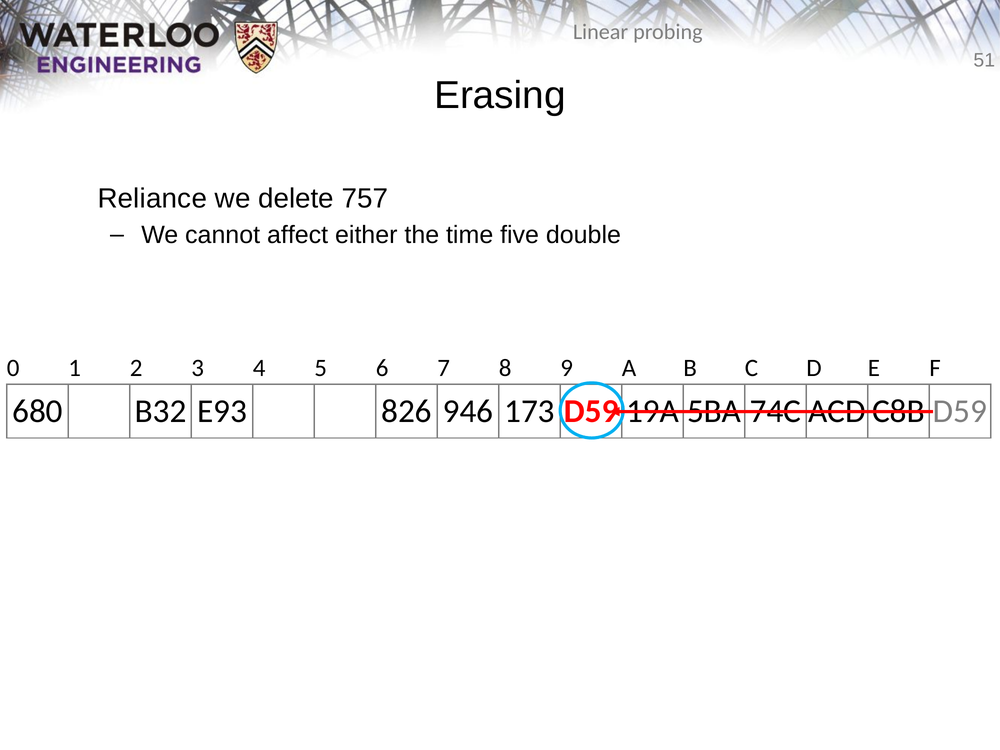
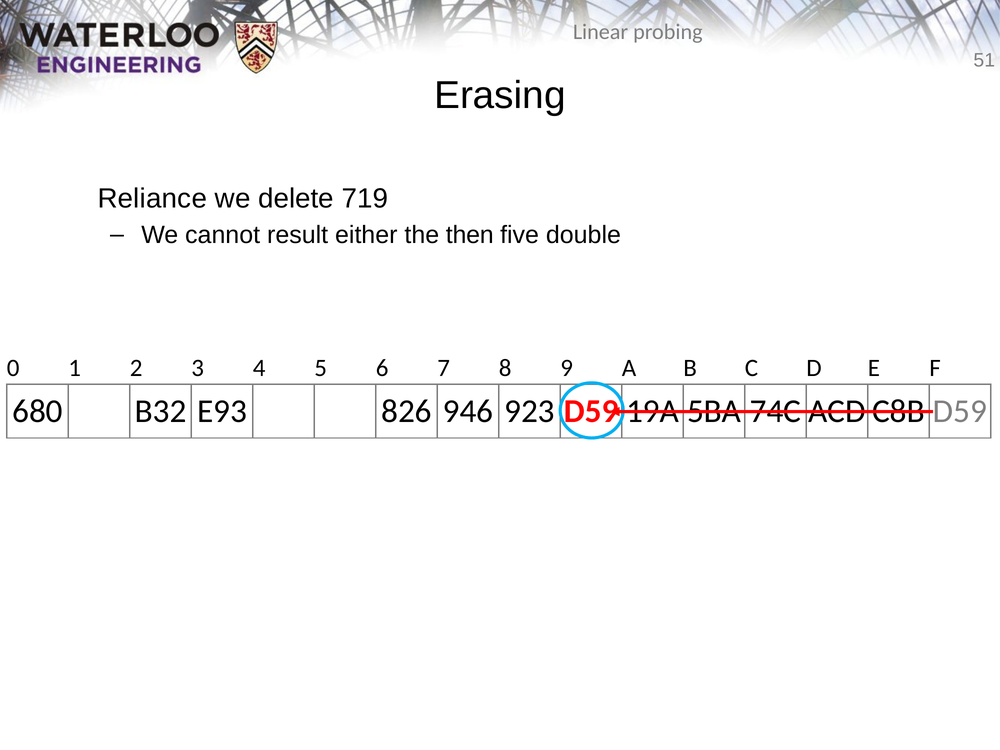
757: 757 -> 719
affect: affect -> result
time: time -> then
173: 173 -> 923
